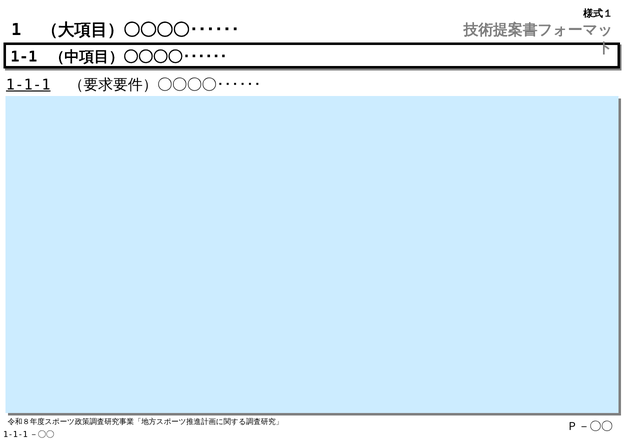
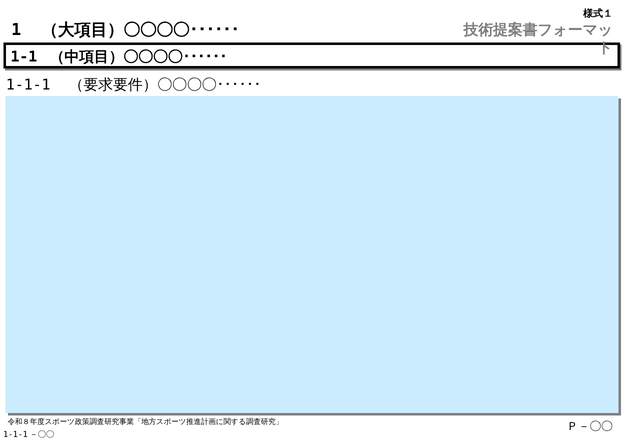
1-1-1 underline: present -> none
